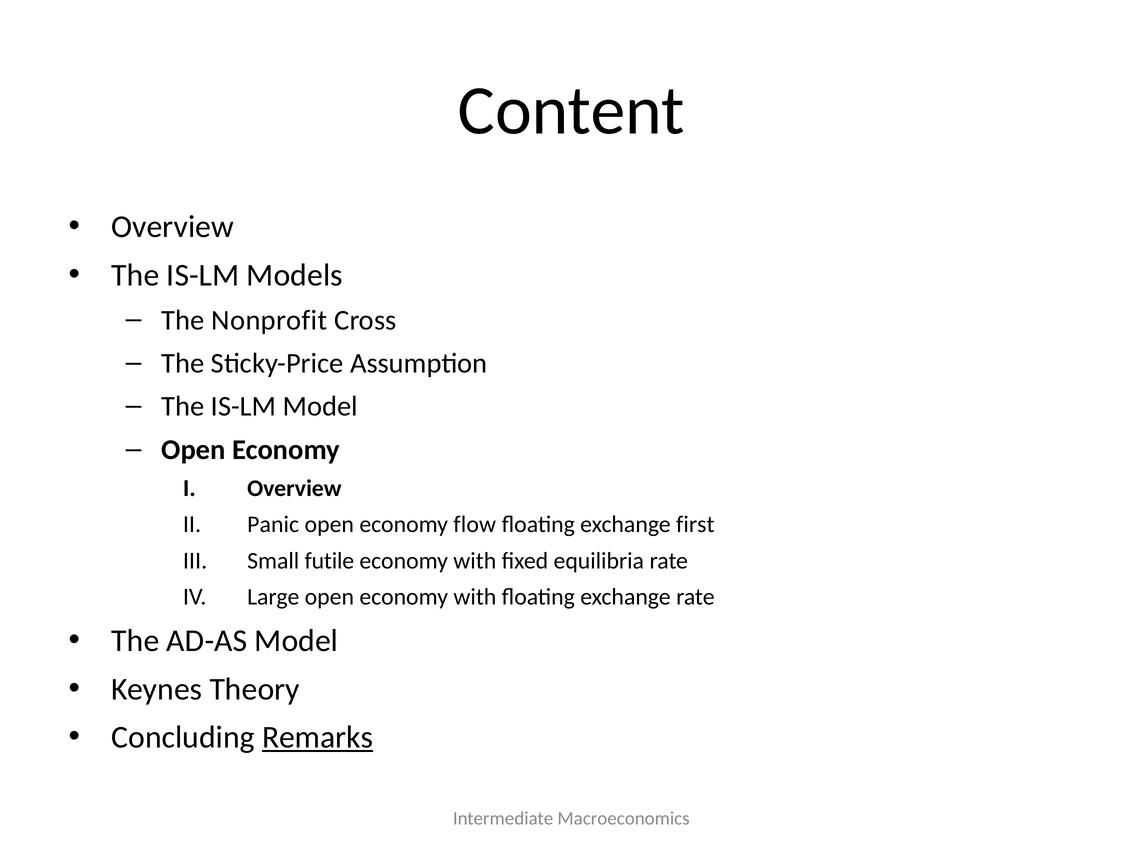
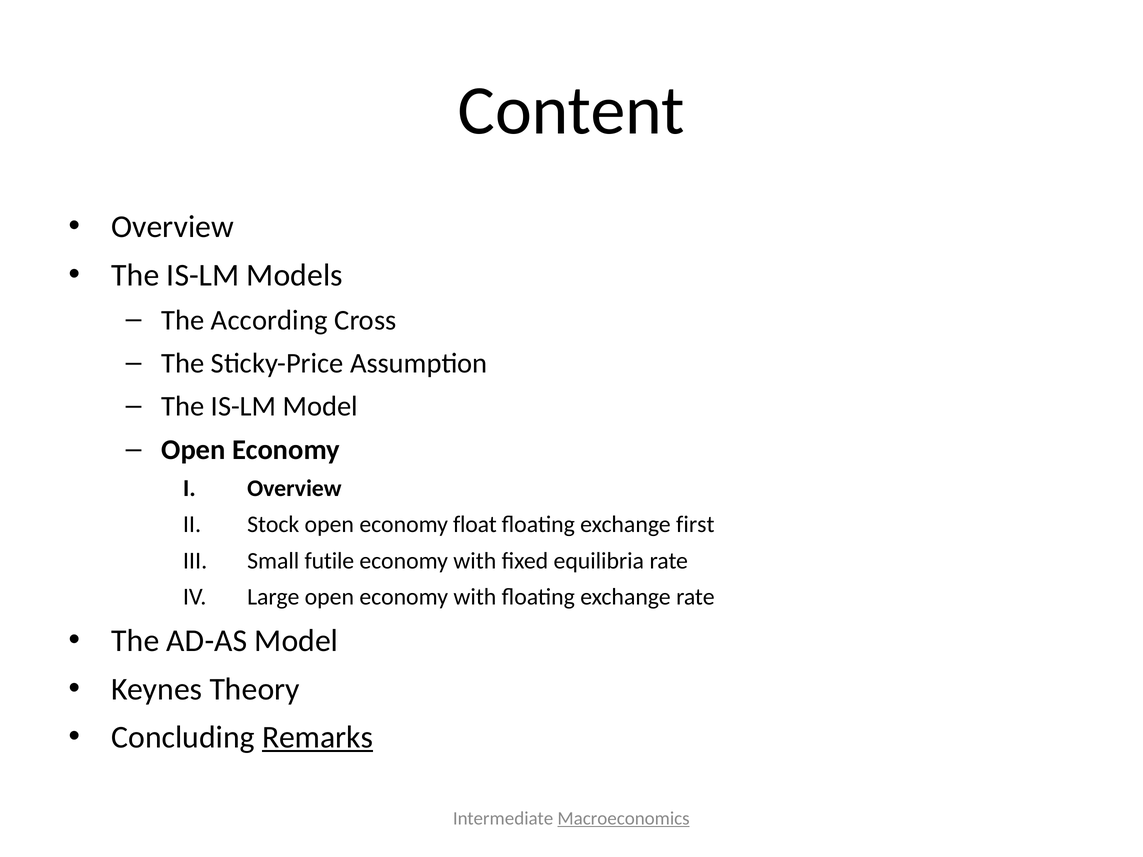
Nonprofit: Nonprofit -> According
Panic: Panic -> Stock
flow: flow -> float
Macroeconomics underline: none -> present
